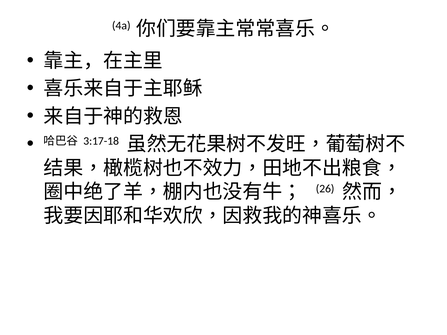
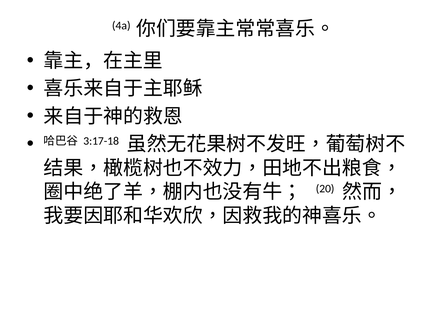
26: 26 -> 20
